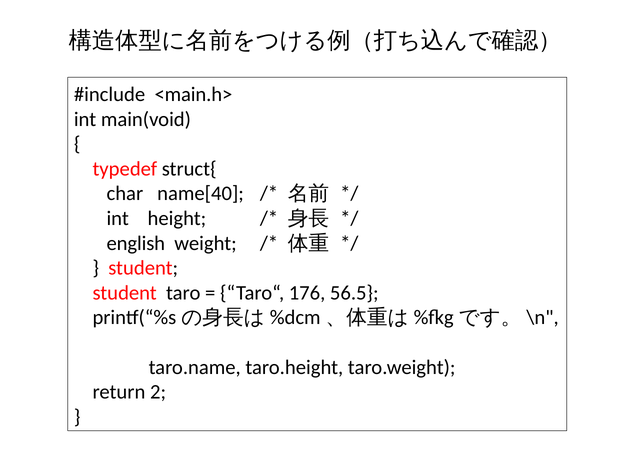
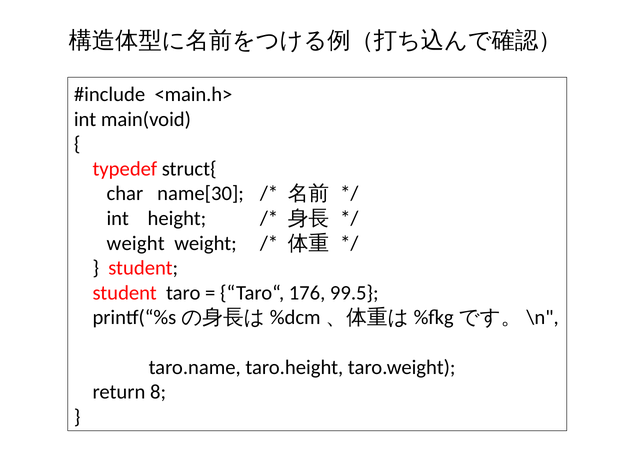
name[40: name[40 -> name[30
english at (136, 243): english -> weight
56.5: 56.5 -> 99.5
2: 2 -> 8
